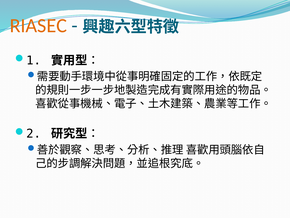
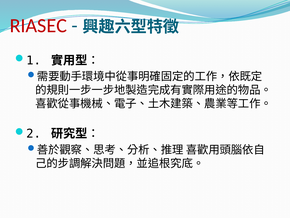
RIASEC colour: orange -> red
